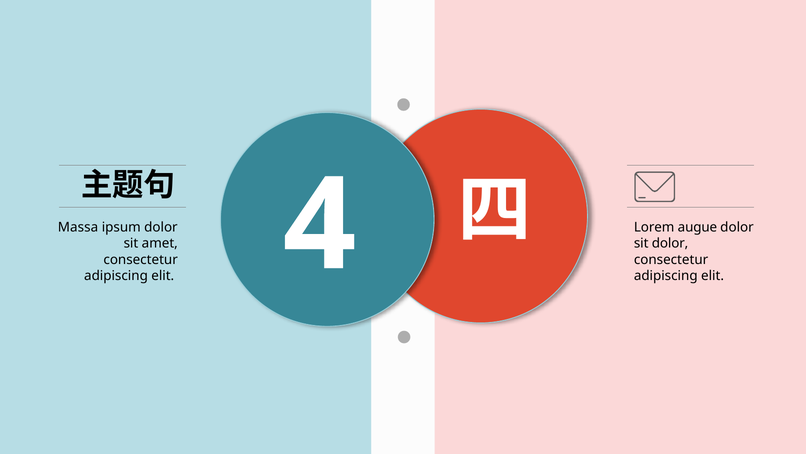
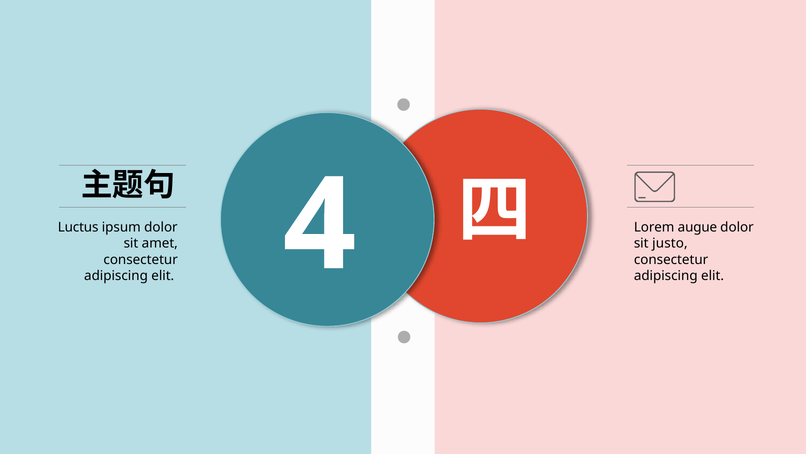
Massa: Massa -> Luctus
sit dolor: dolor -> justo
